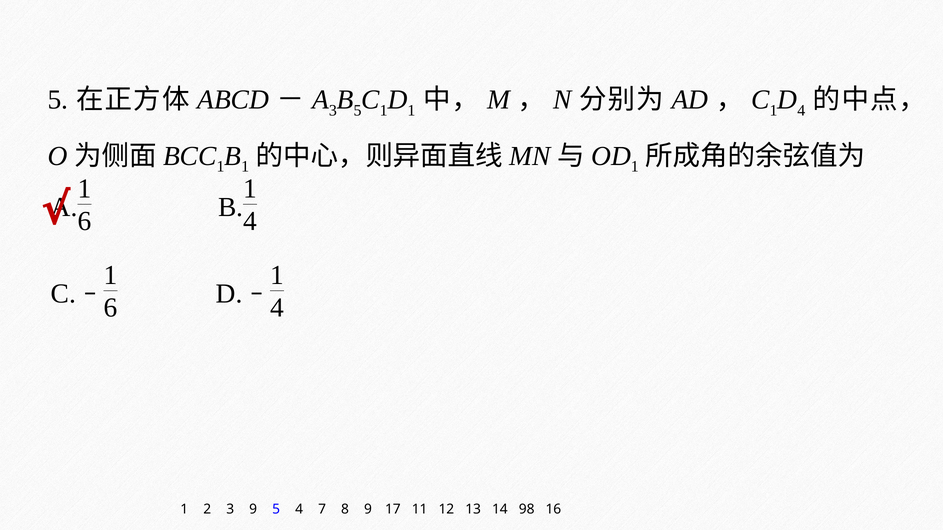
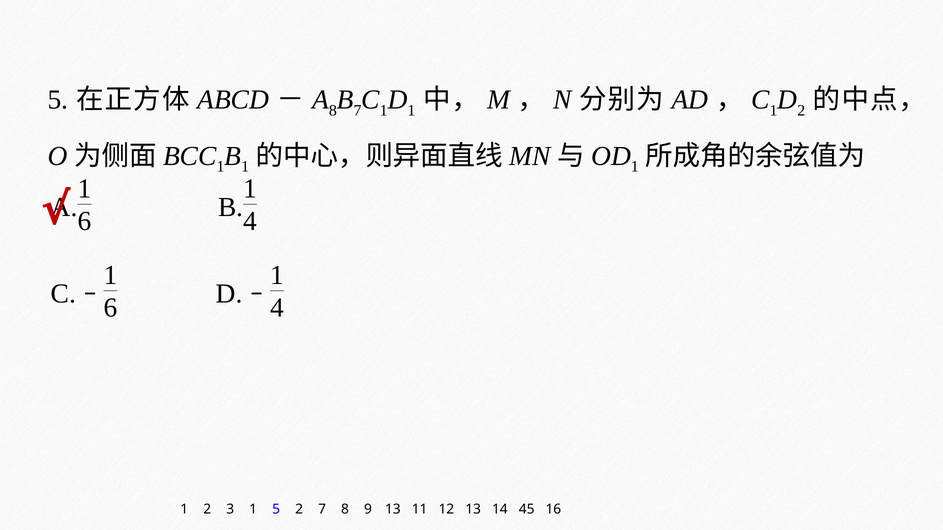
3 at (333, 111): 3 -> 8
5 at (358, 111): 5 -> 7
4 at (801, 111): 4 -> 2
3 9: 9 -> 1
5 4: 4 -> 2
9 17: 17 -> 13
98: 98 -> 45
